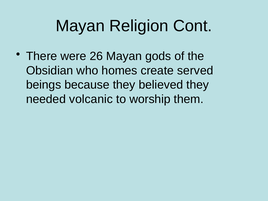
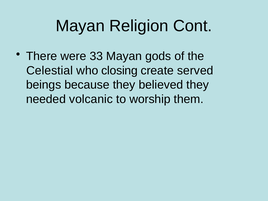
26: 26 -> 33
Obsidian: Obsidian -> Celestial
homes: homes -> closing
